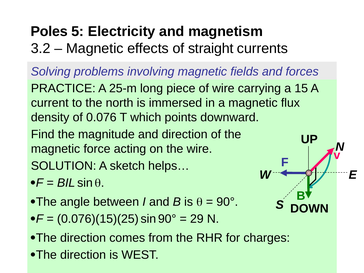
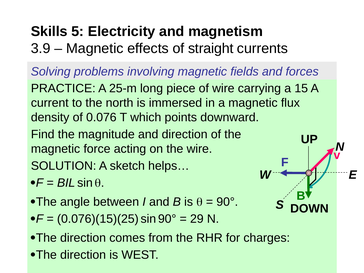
Poles: Poles -> Skills
3.2: 3.2 -> 3.9
